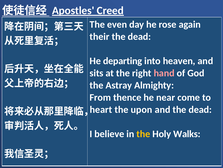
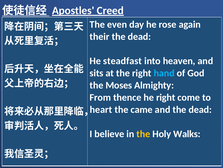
departing: departing -> steadfast
hand colour: pink -> light blue
Astray: Astray -> Moses
he near: near -> right
upon: upon -> came
